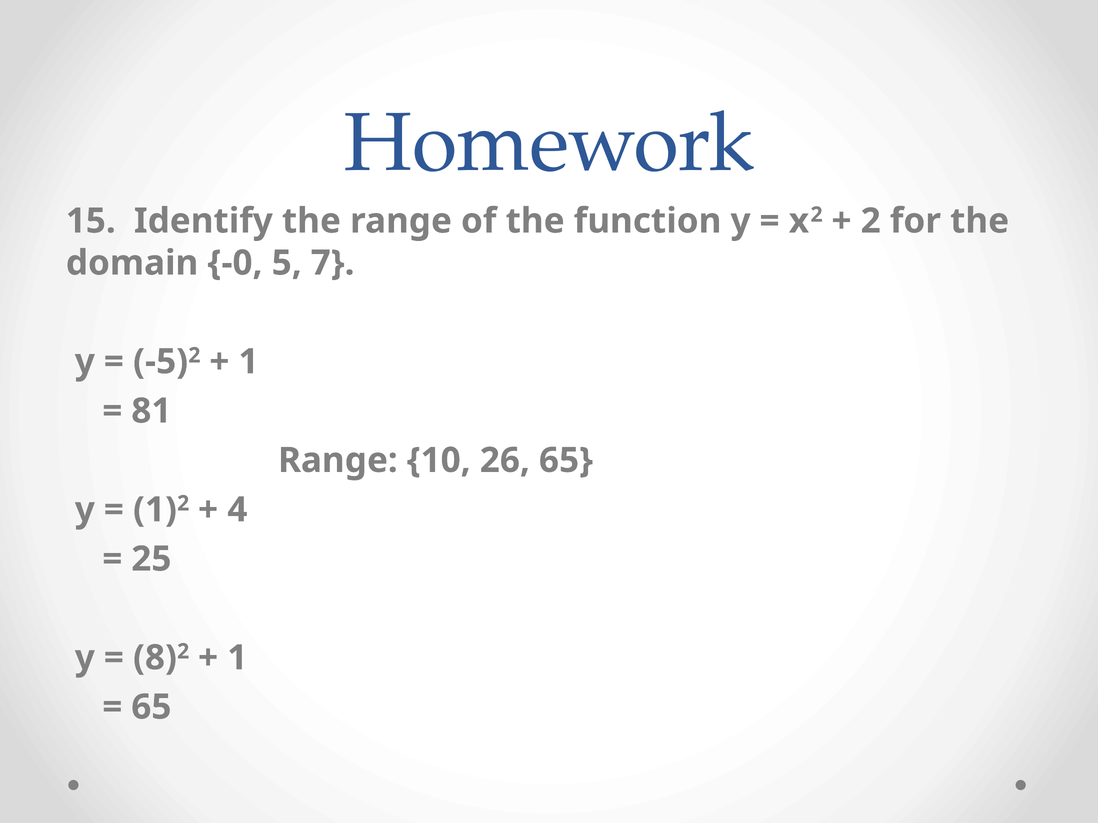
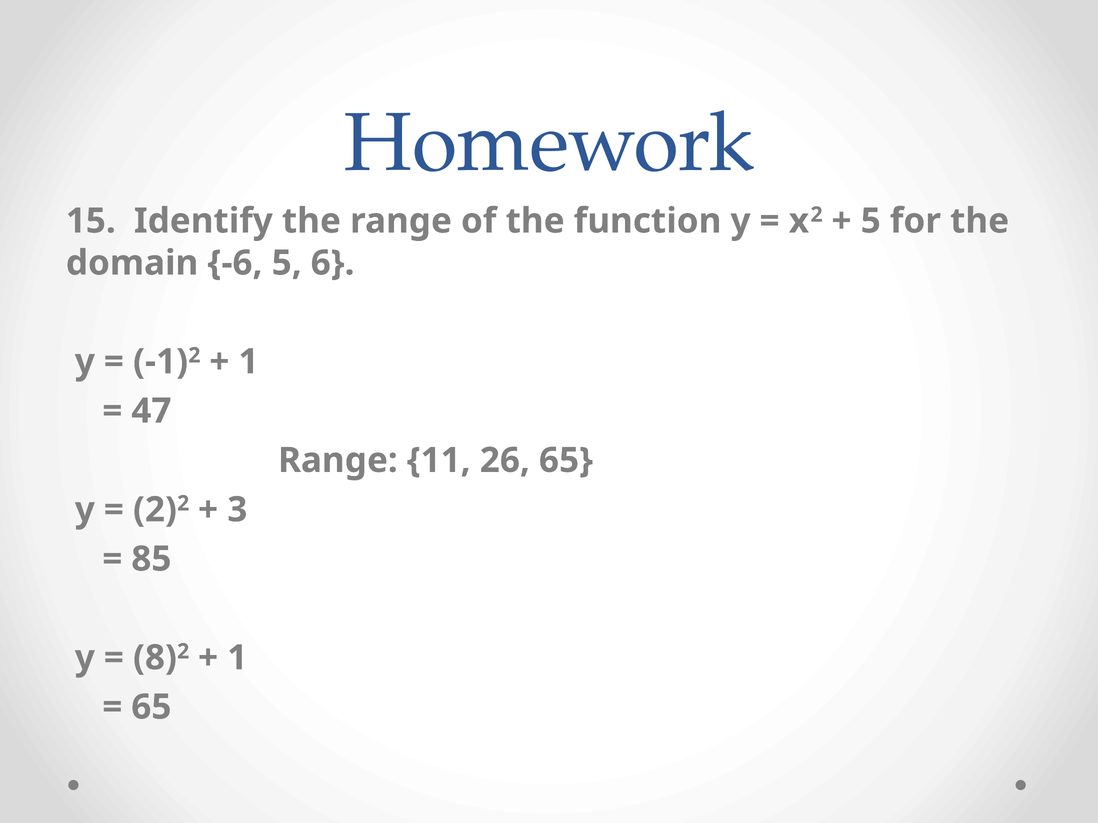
2 at (871, 221): 2 -> 5
-0: -0 -> -6
7: 7 -> 6
-5: -5 -> -1
81: 81 -> 47
10: 10 -> 11
1 at (155, 510): 1 -> 2
4: 4 -> 3
25: 25 -> 85
